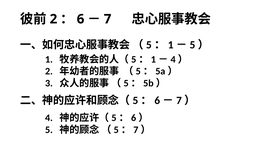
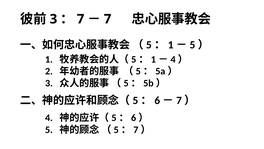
2 at (53, 19): 2 -> 3
6 at (81, 19): 6 -> 7
